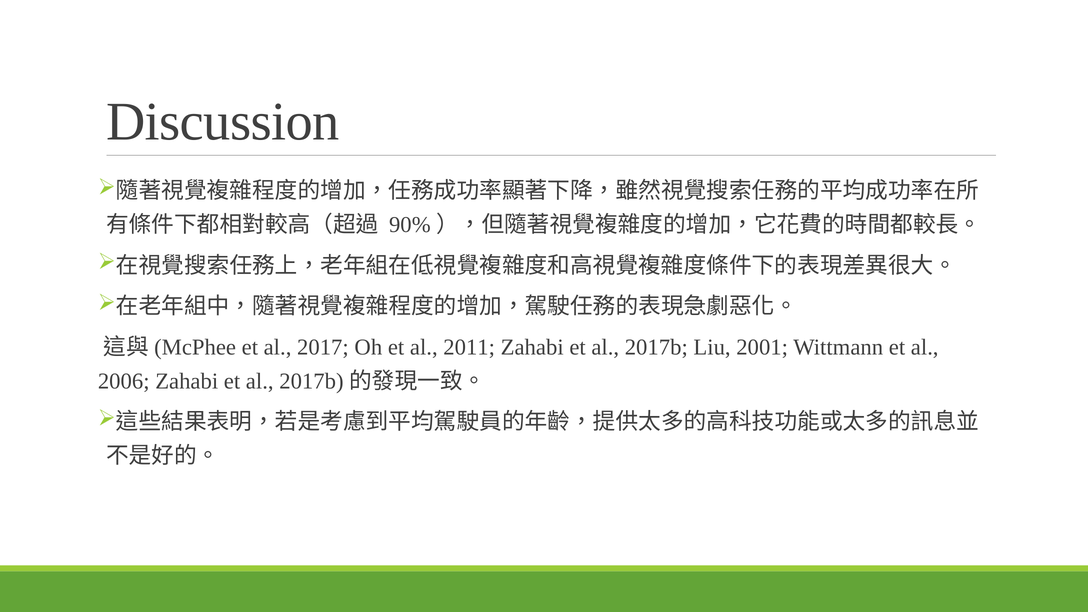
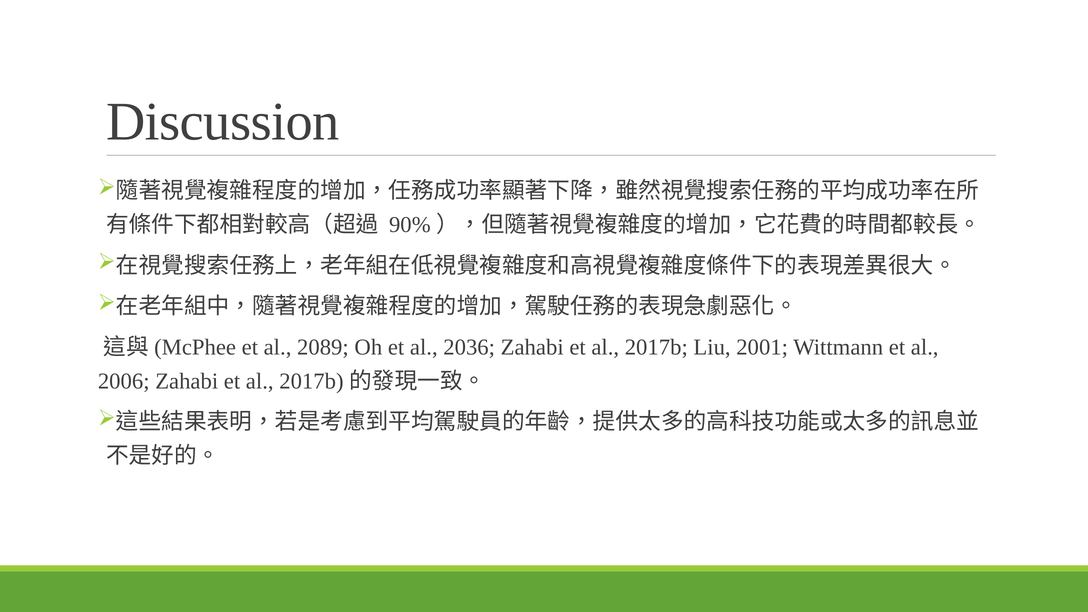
2017: 2017 -> 2089
2011: 2011 -> 2036
